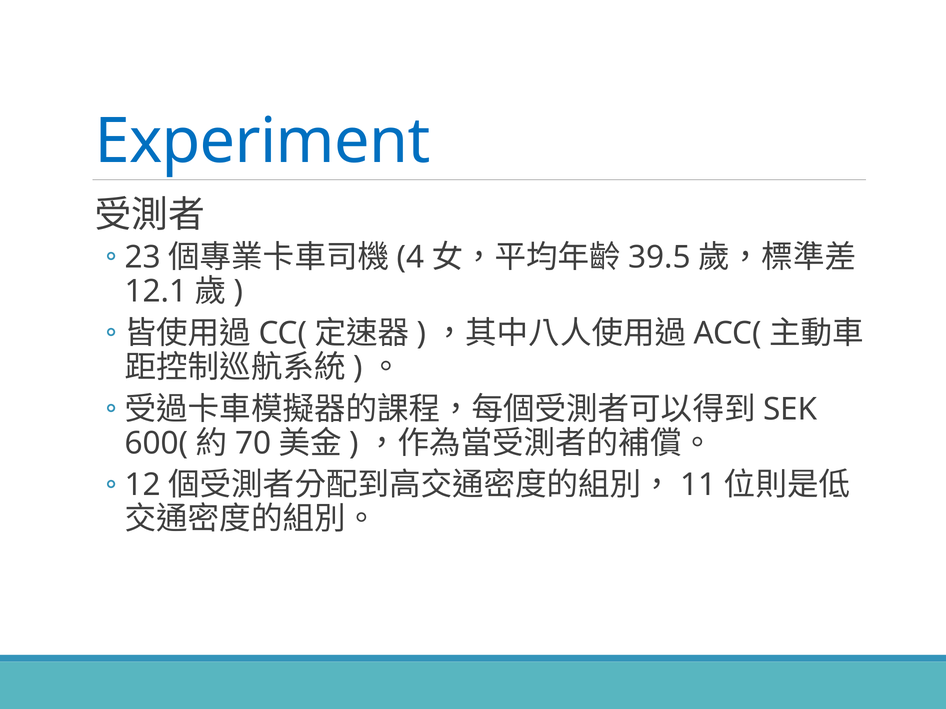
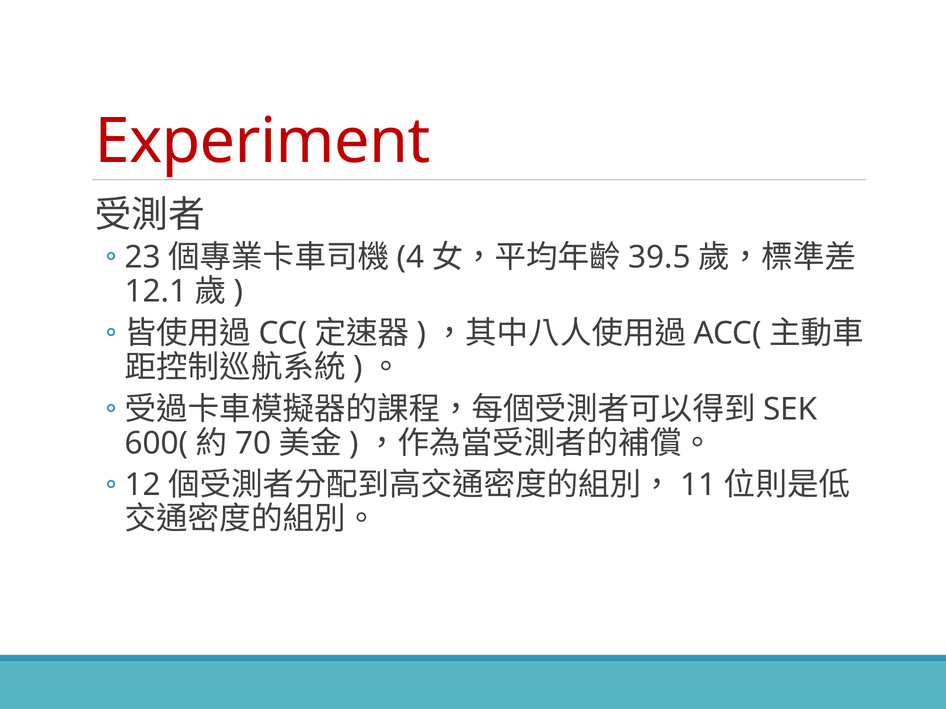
Experiment colour: blue -> red
